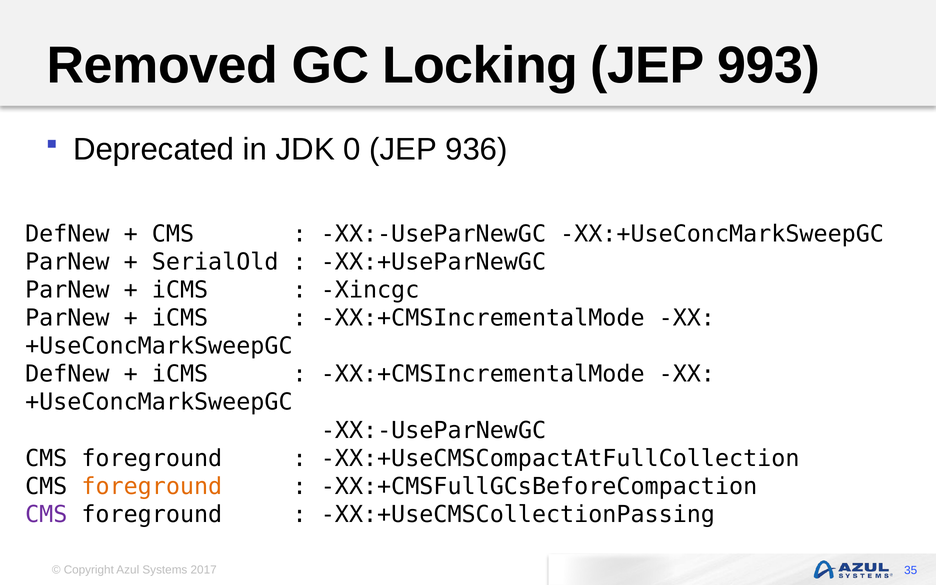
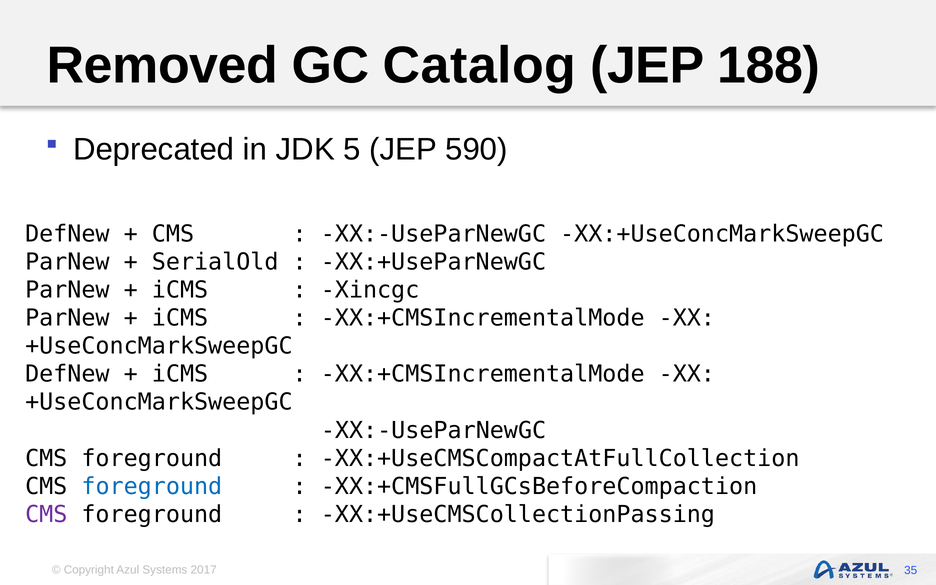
Locking: Locking -> Catalog
993: 993 -> 188
0: 0 -> 5
936: 936 -> 590
foreground at (152, 487) colour: orange -> blue
